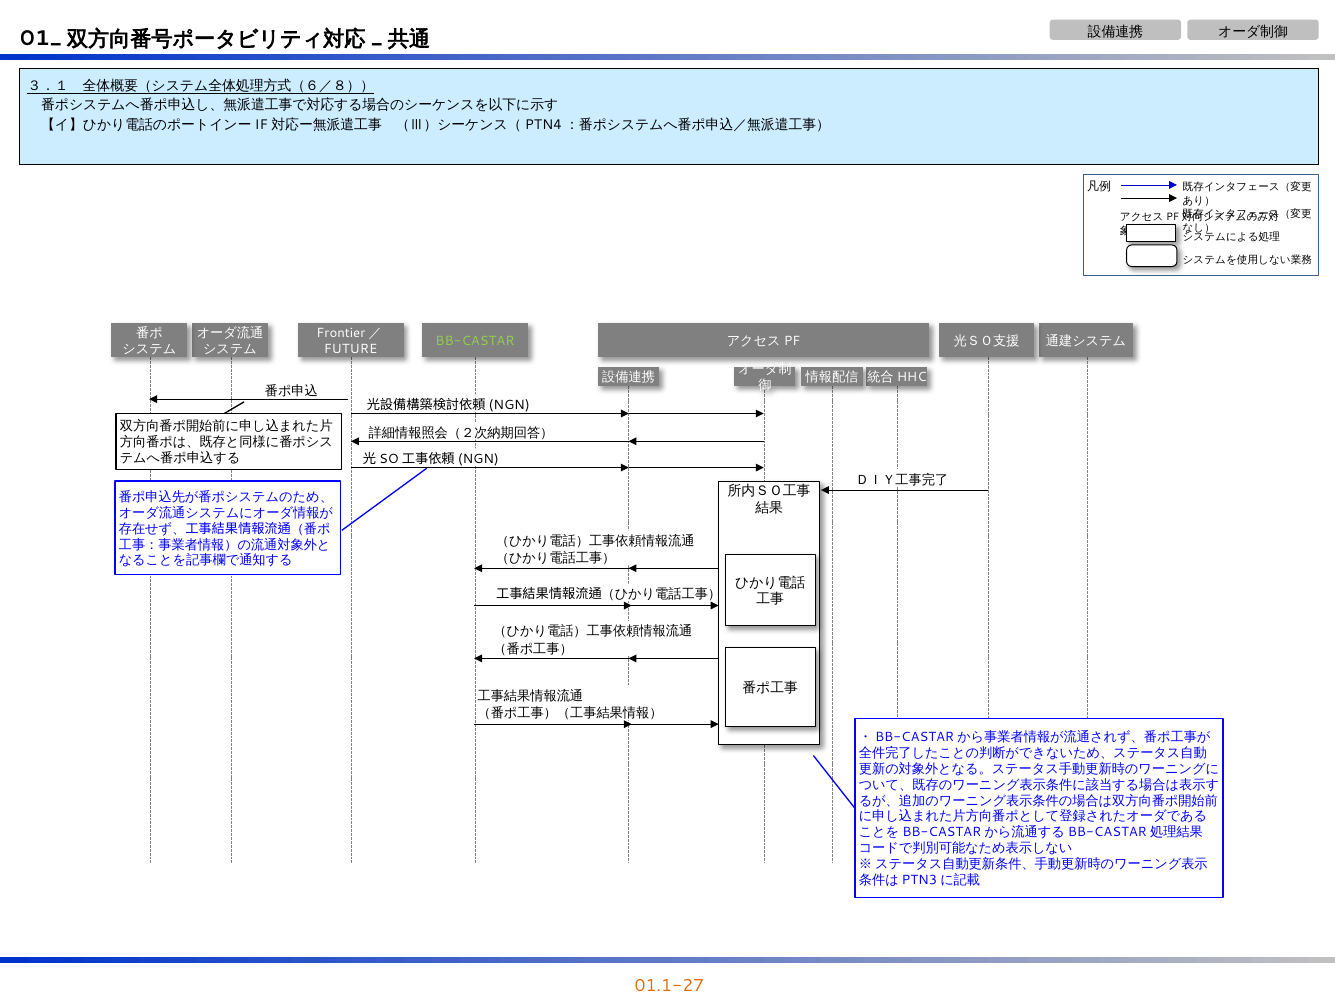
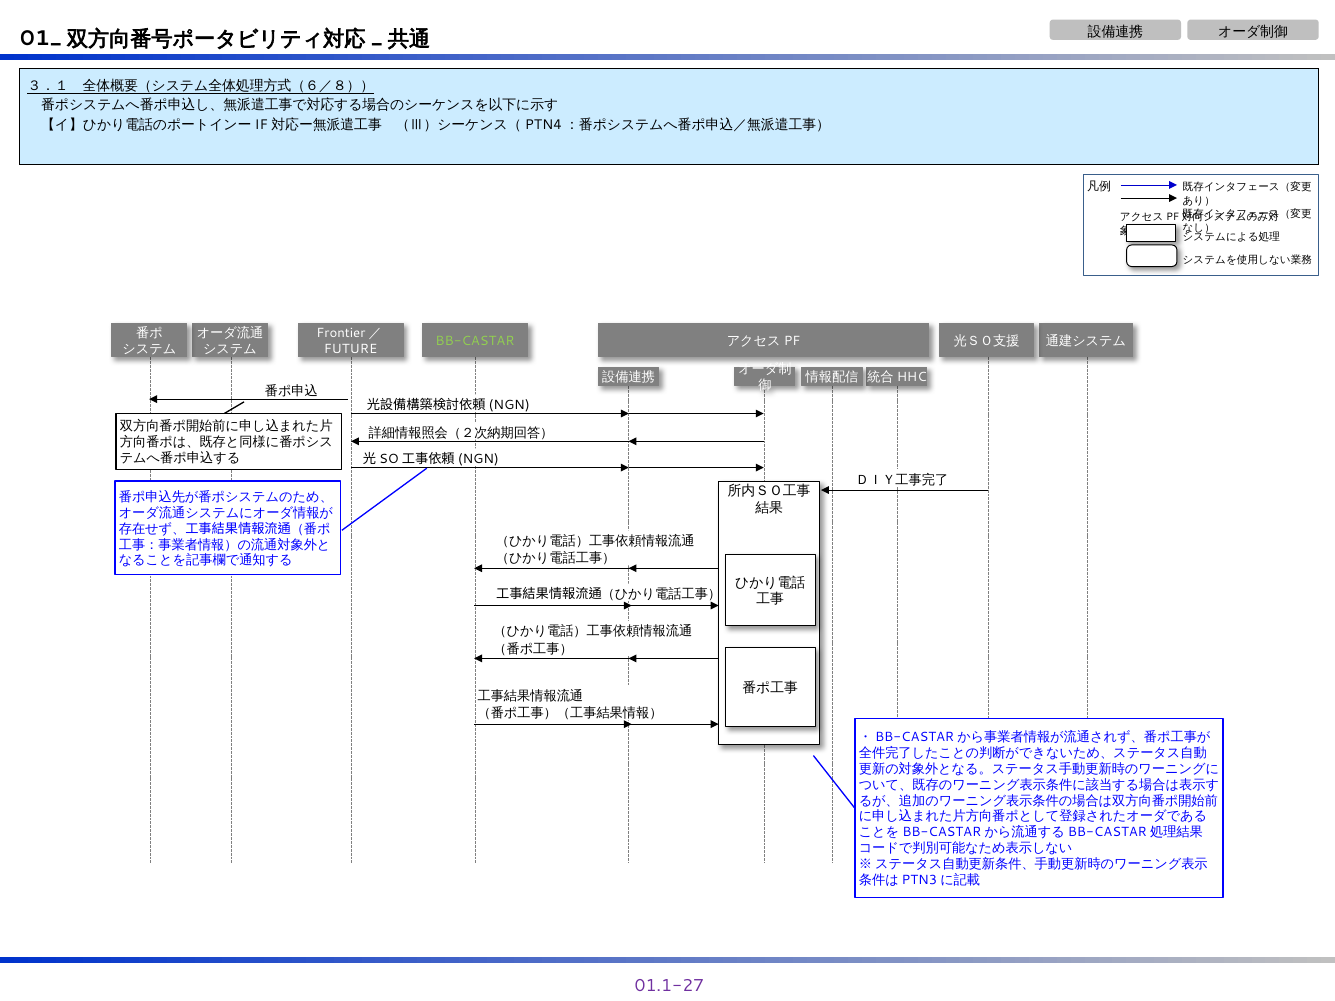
01.1-27 colour: orange -> purple
